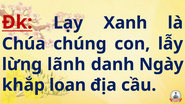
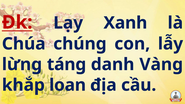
lãnh: lãnh -> táng
Ngày: Ngày -> Vàng
